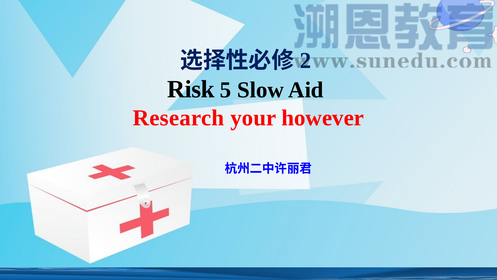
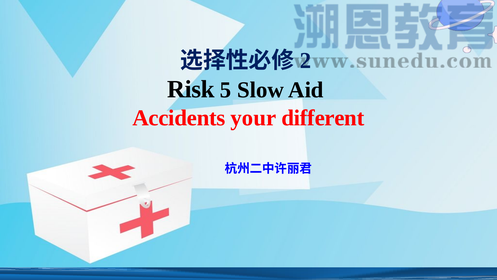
Research: Research -> Accidents
however: however -> different
